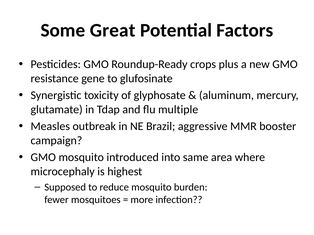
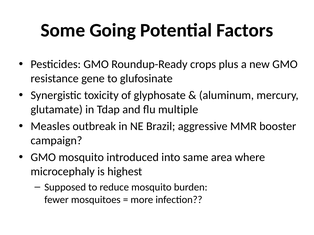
Great: Great -> Going
